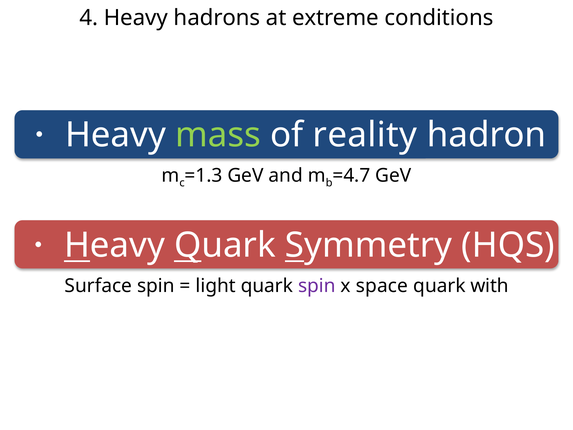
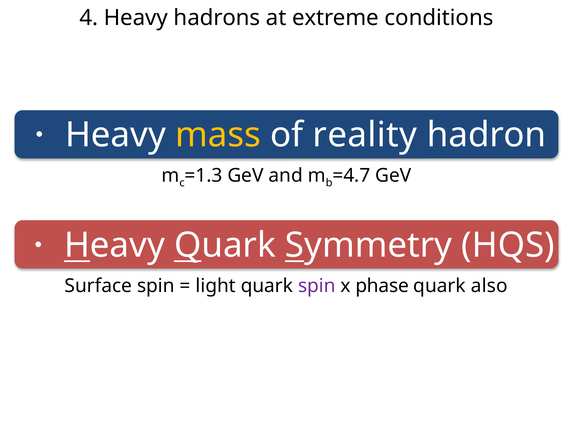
mass colour: light green -> yellow
space: space -> phase
with: with -> also
